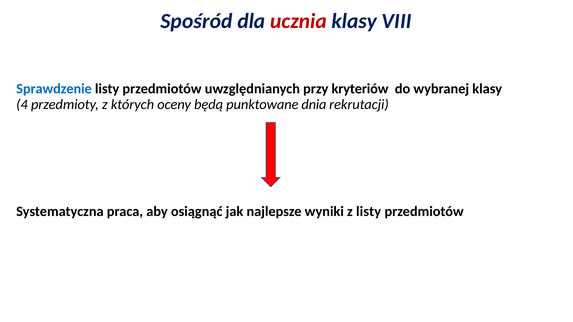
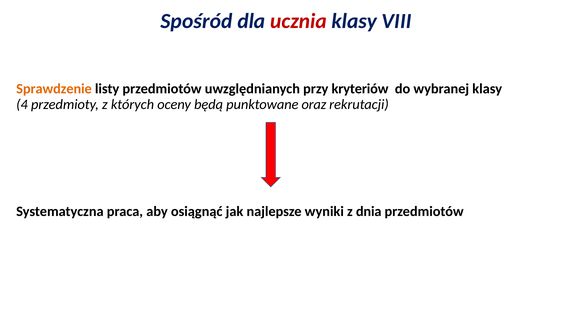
Sprawdzenie colour: blue -> orange
dnia: dnia -> oraz
z listy: listy -> dnia
